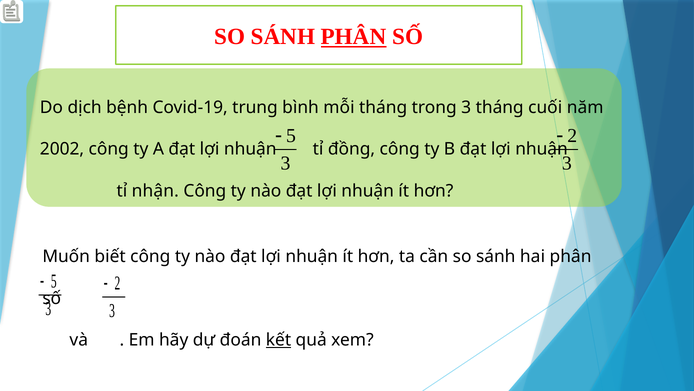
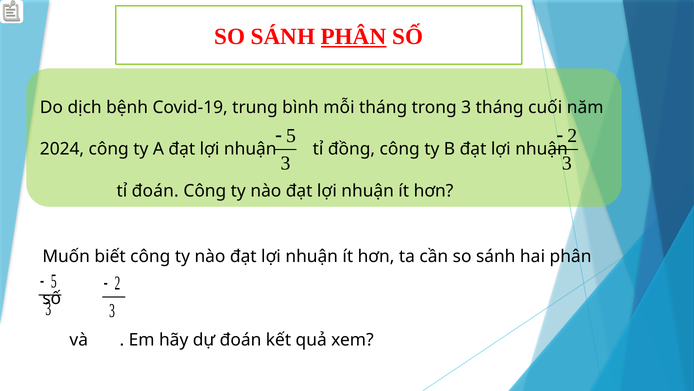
2002: 2002 -> 2024
tỉ nhận: nhận -> đoán
kết underline: present -> none
